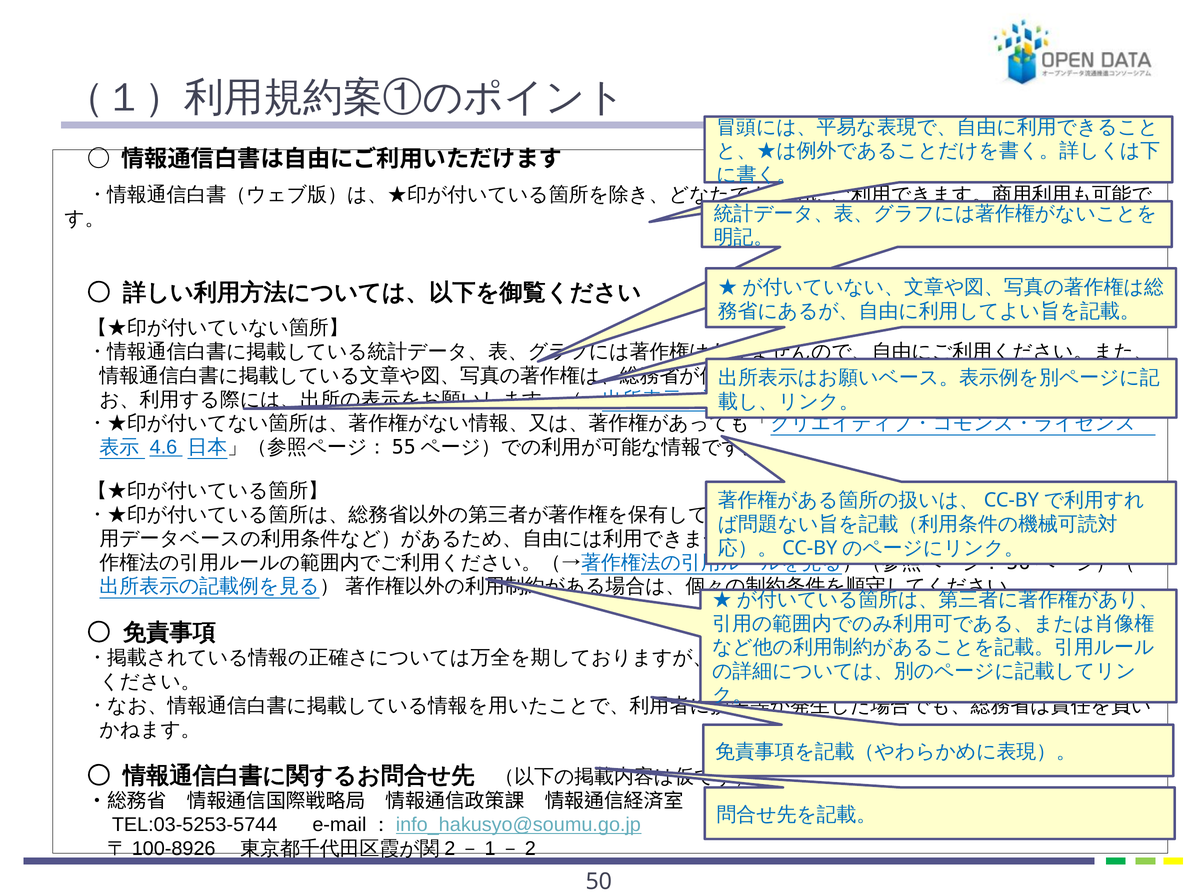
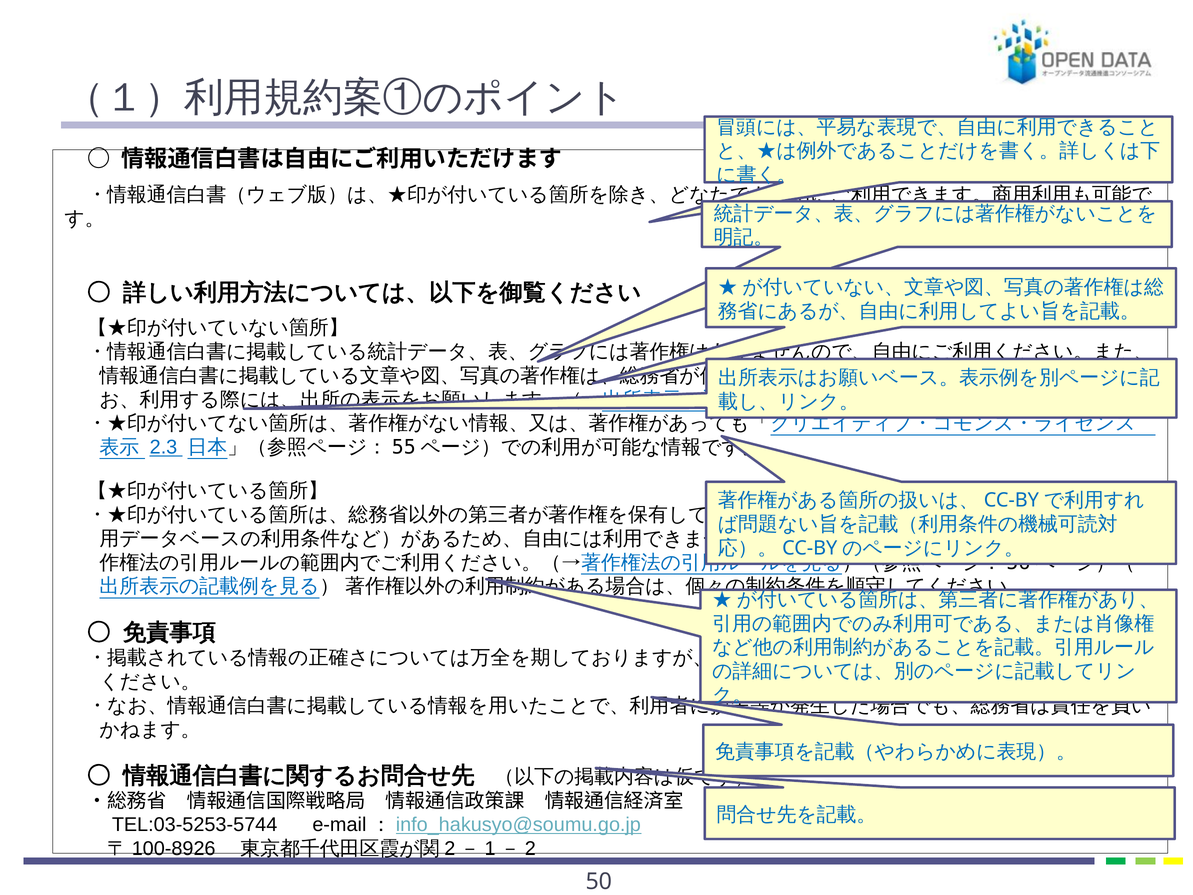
4.6: 4.6 -> 2.3
